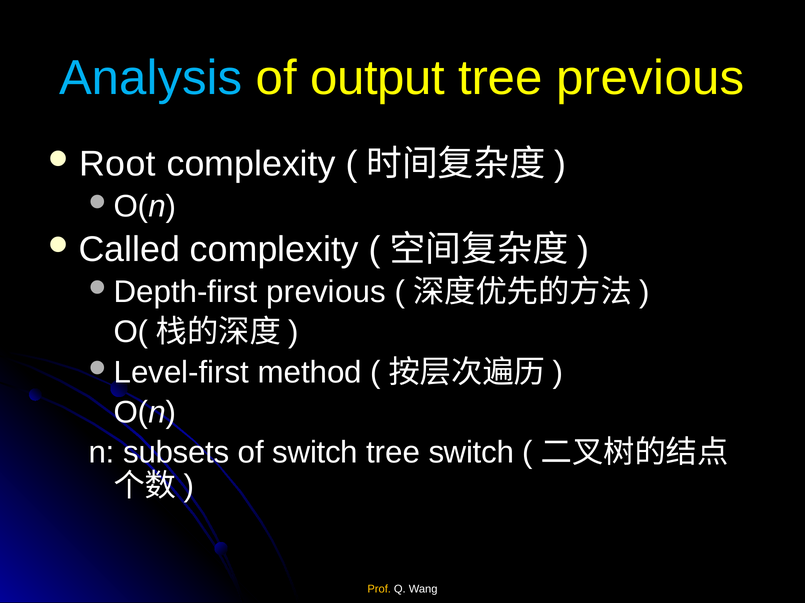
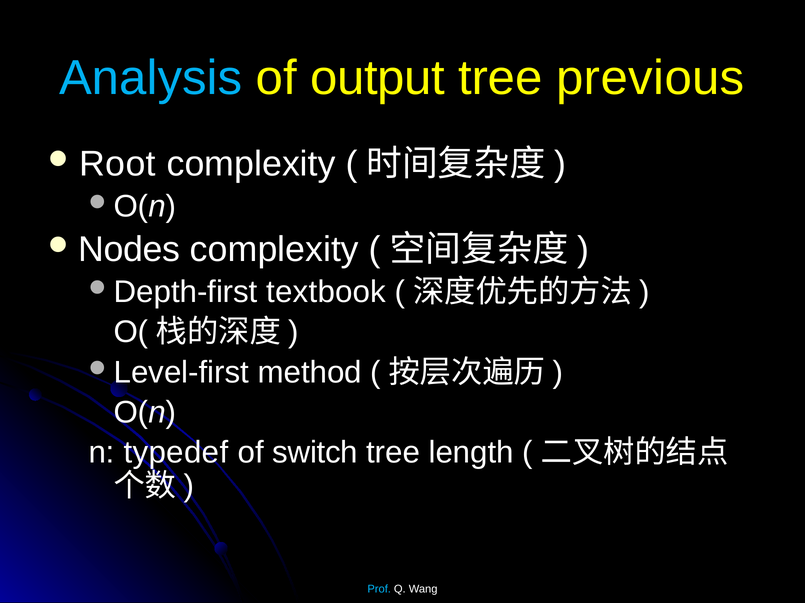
Called: Called -> Nodes
previous at (326, 292): previous -> textbook
subsets: subsets -> typedef
tree switch: switch -> length
Prof colour: yellow -> light blue
